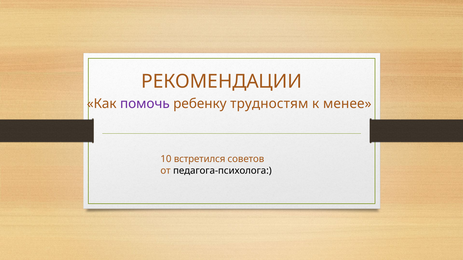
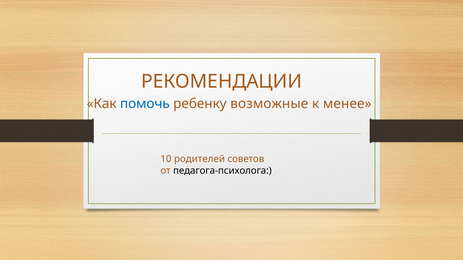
помочь colour: purple -> blue
трудностям: трудностям -> возможные
встретился: встретился -> родителей
